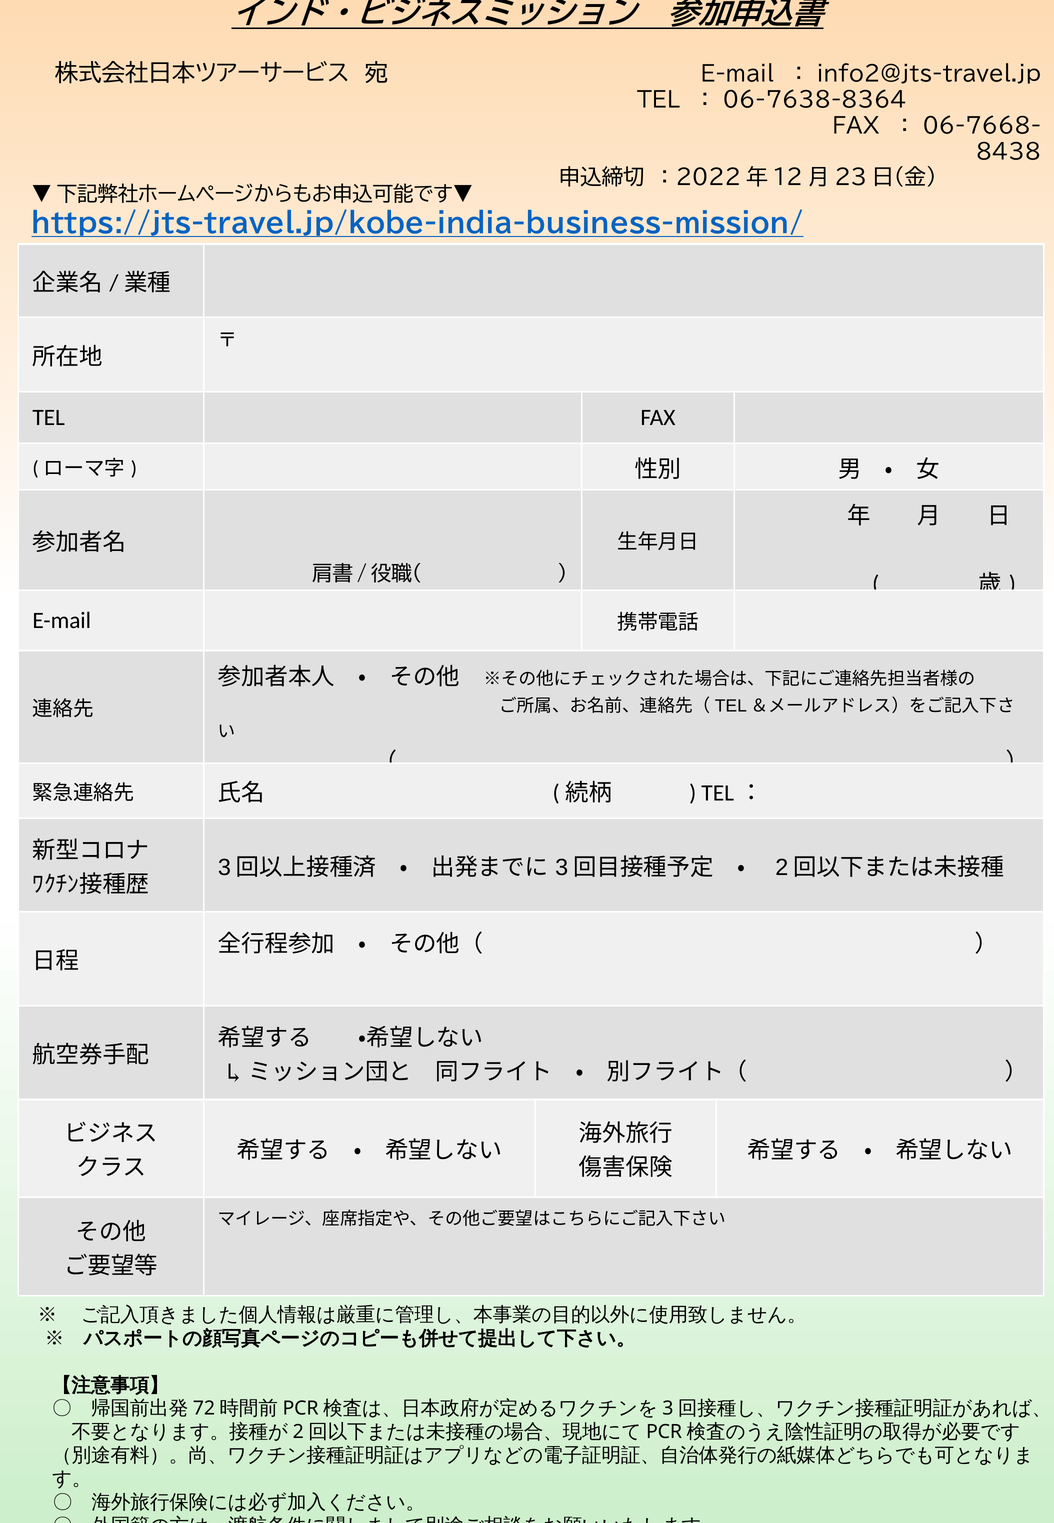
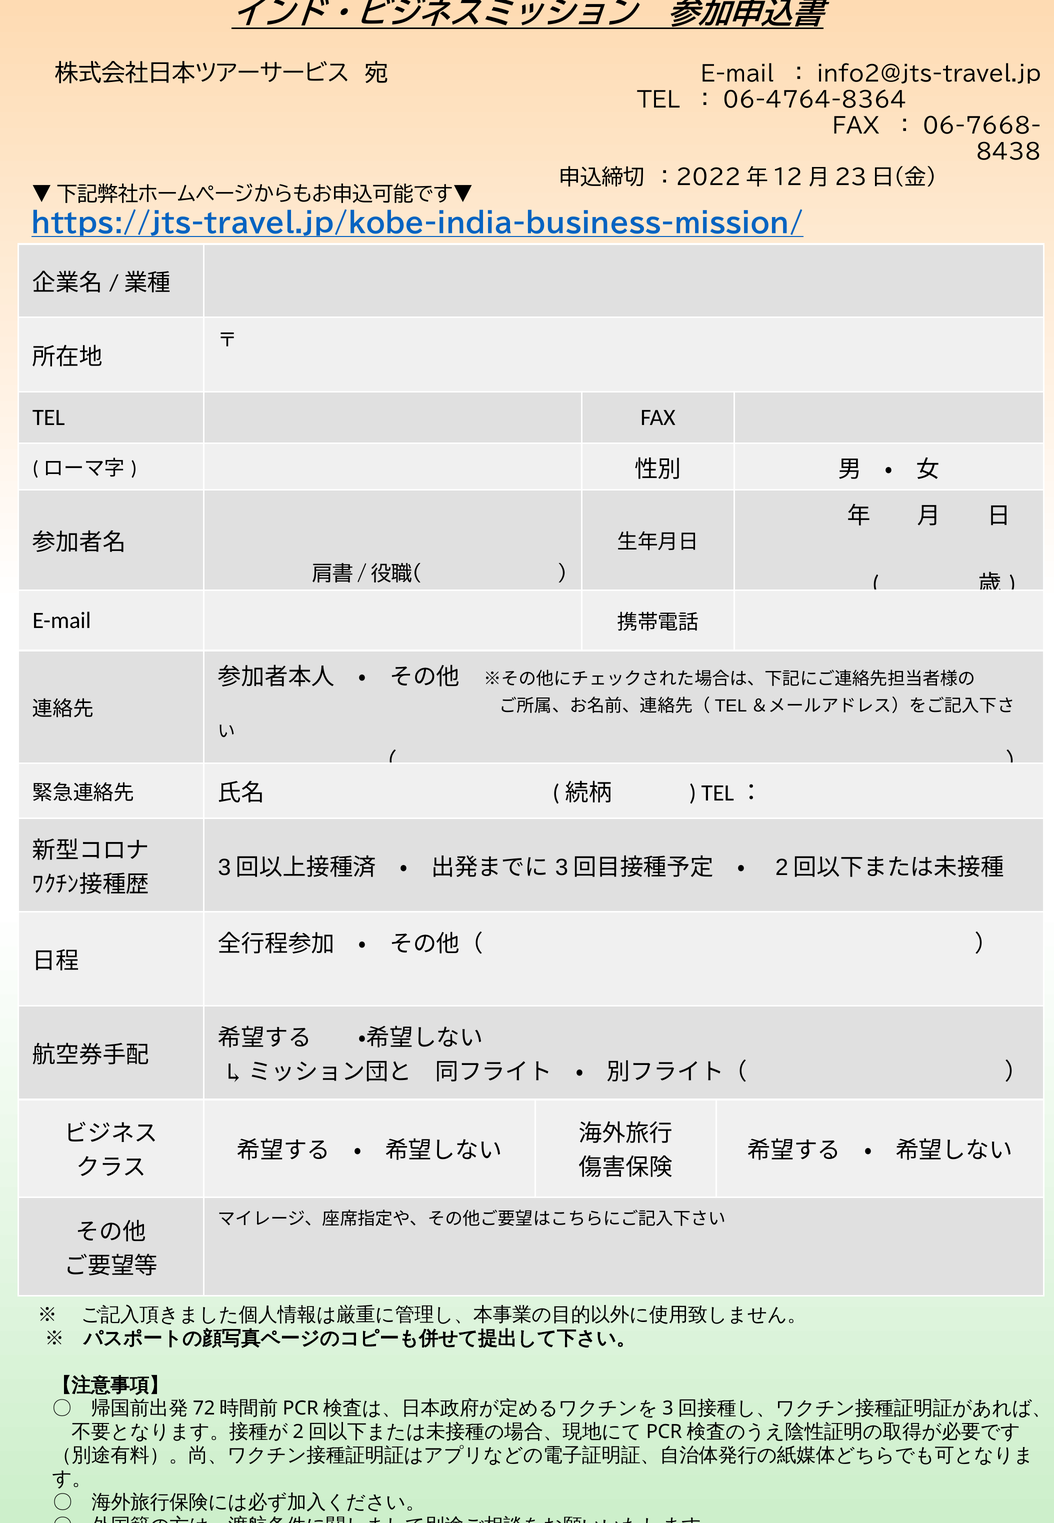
06-7638-8364: 06-7638-8364 -> 06-4764-8364
